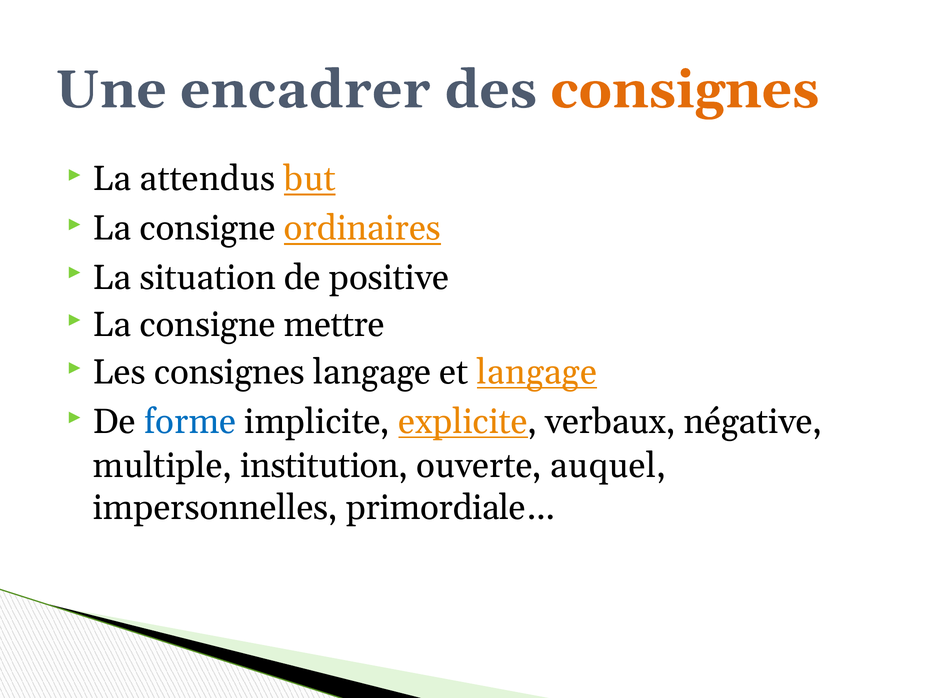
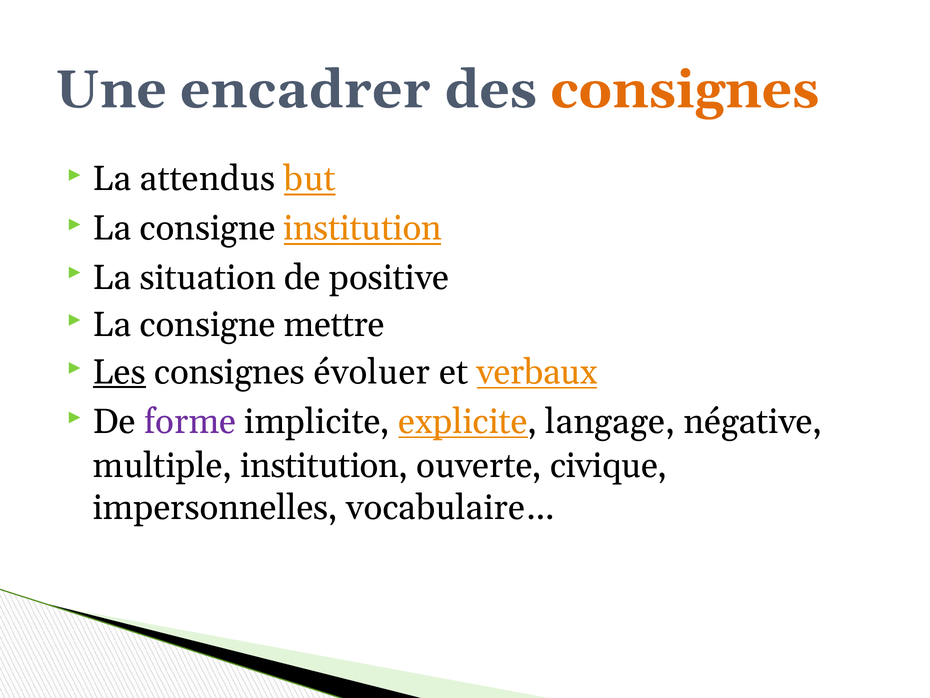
consigne ordinaires: ordinaires -> institution
Les underline: none -> present
consignes langage: langage -> évoluer
et langage: langage -> verbaux
forme colour: blue -> purple
verbaux: verbaux -> langage
auquel: auquel -> civique
primordiale…: primordiale… -> vocabulaire…
